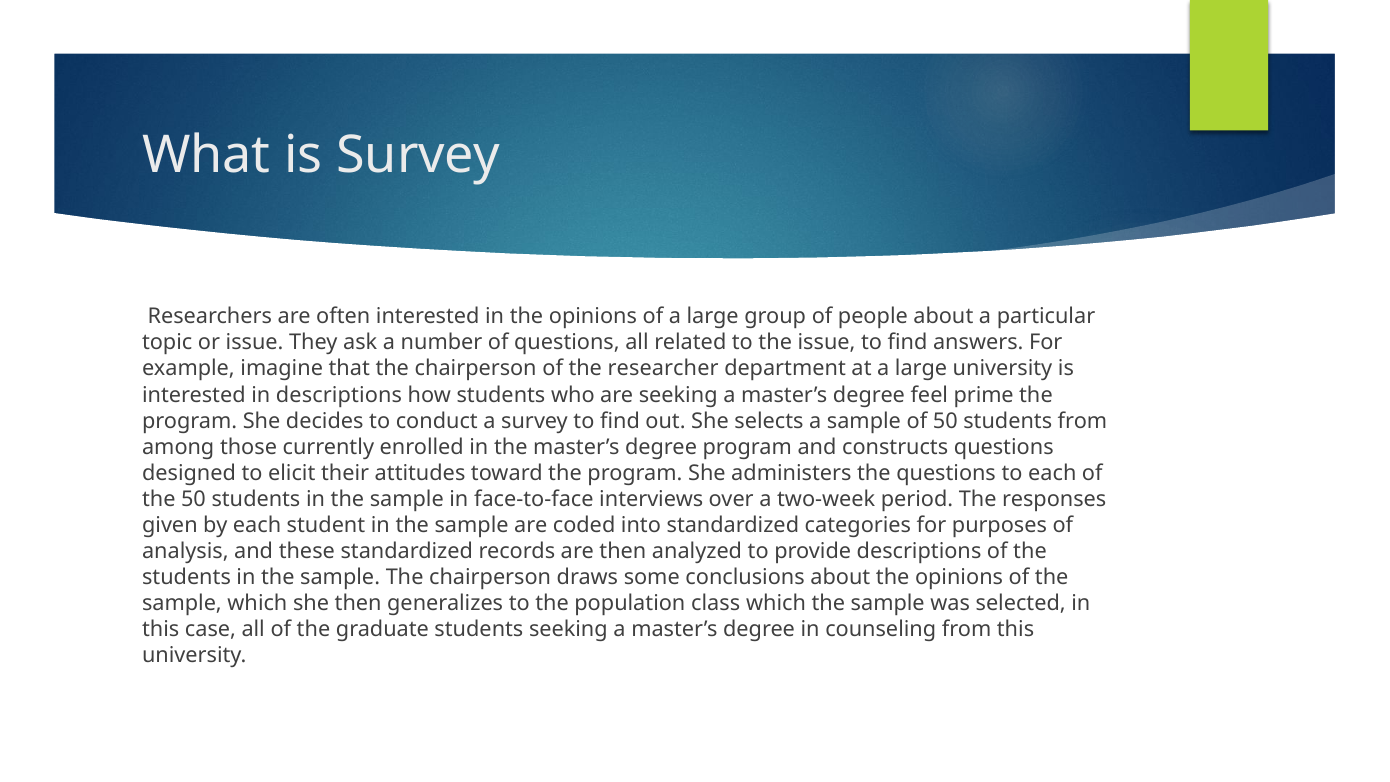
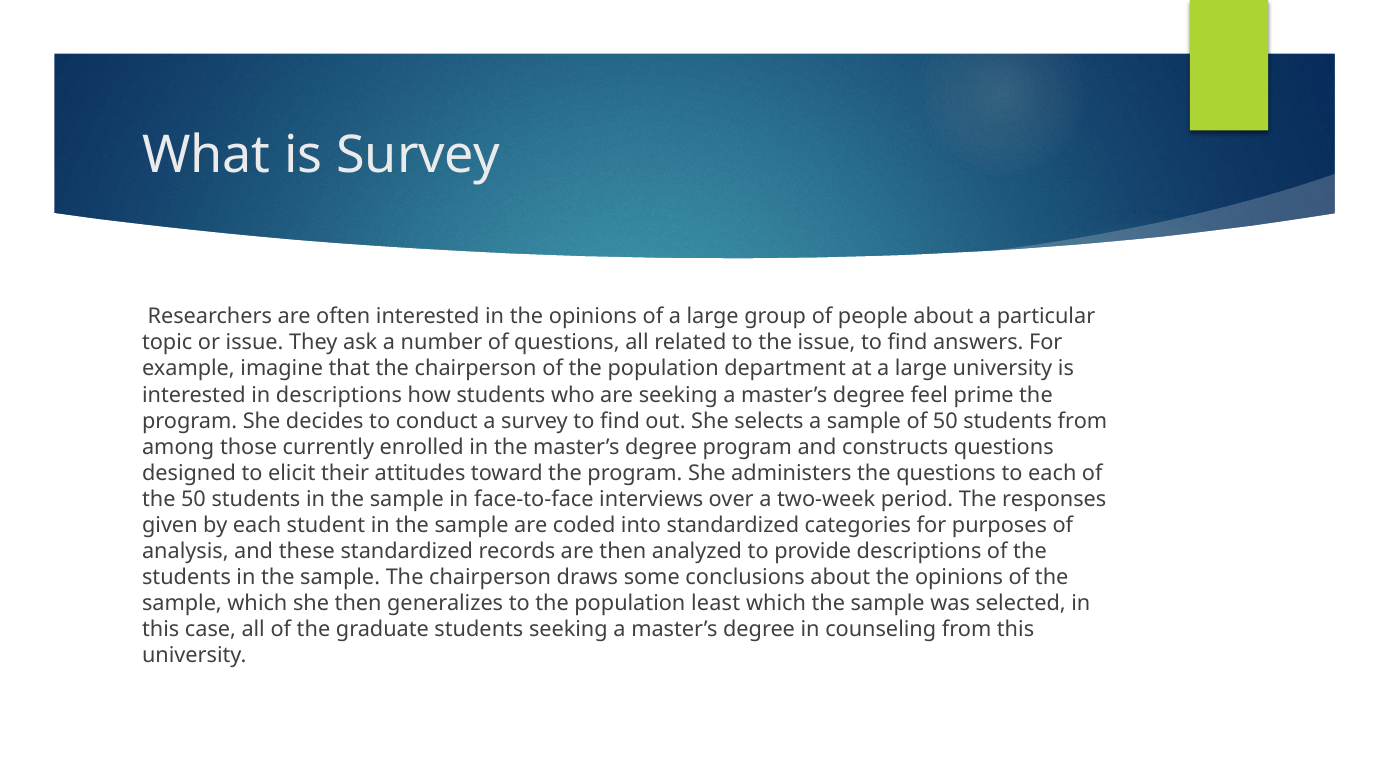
of the researcher: researcher -> population
class: class -> least
